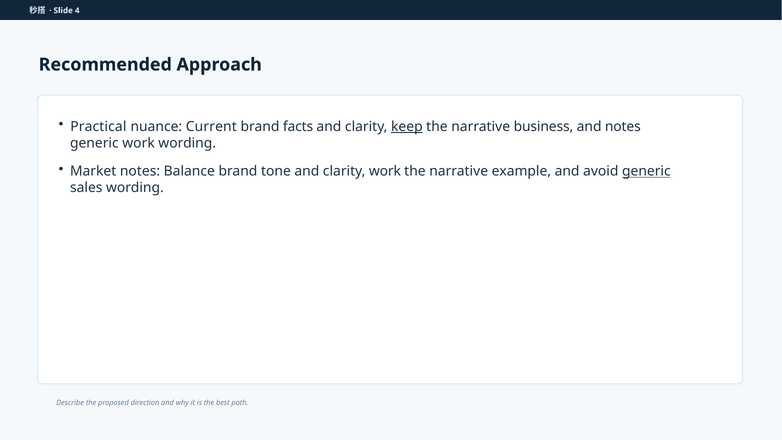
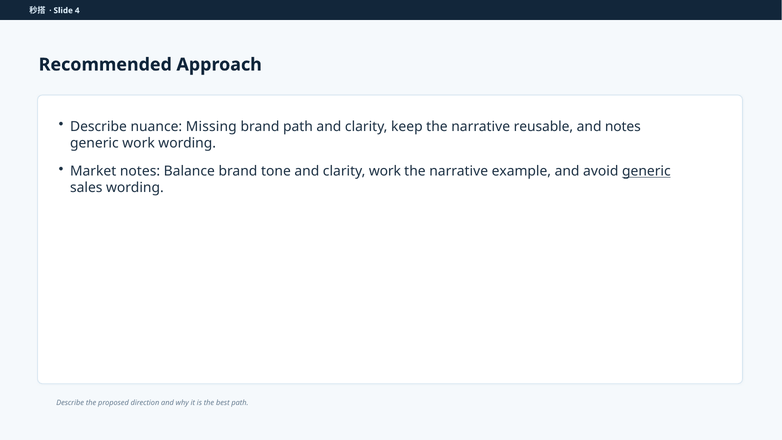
Practical at (98, 127): Practical -> Describe
Current: Current -> Missing
brand facts: facts -> path
keep underline: present -> none
business: business -> reusable
